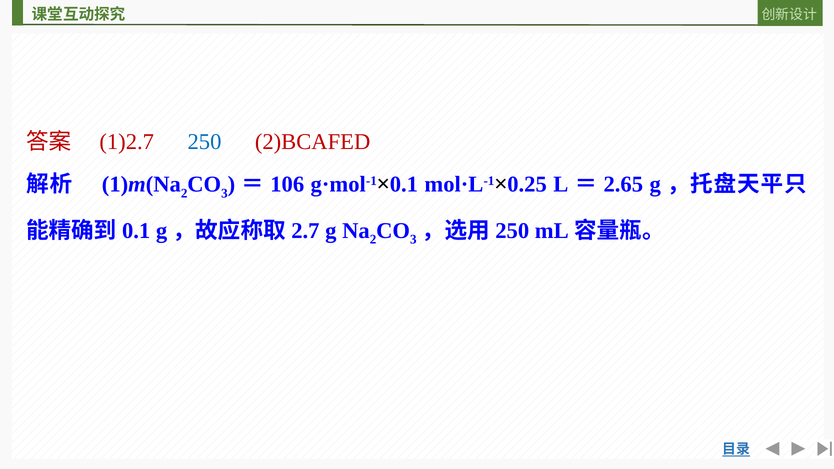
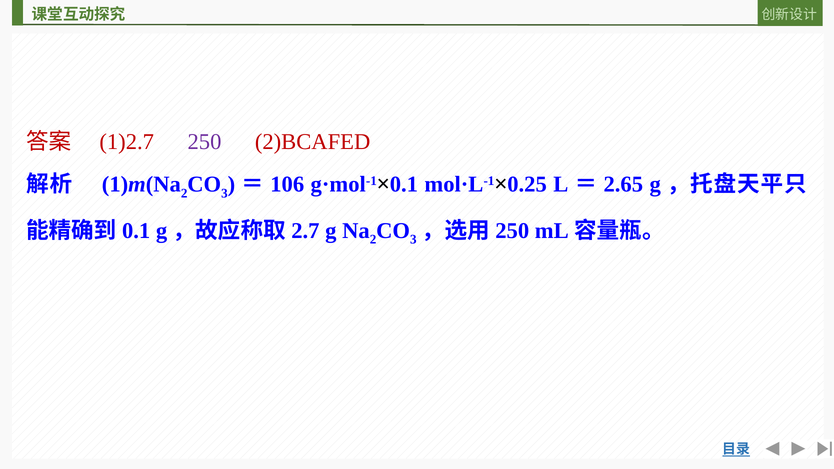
250 colour: blue -> purple
